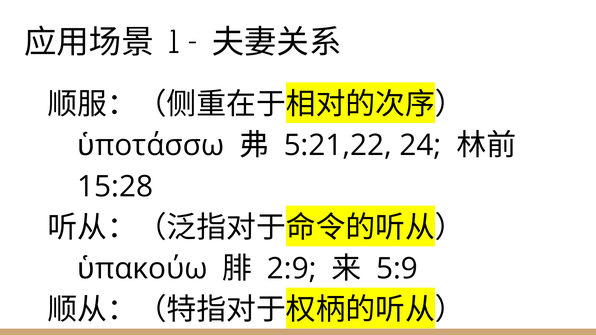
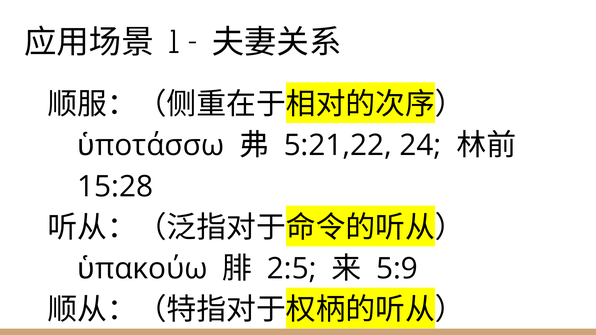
2:9: 2:9 -> 2:5
